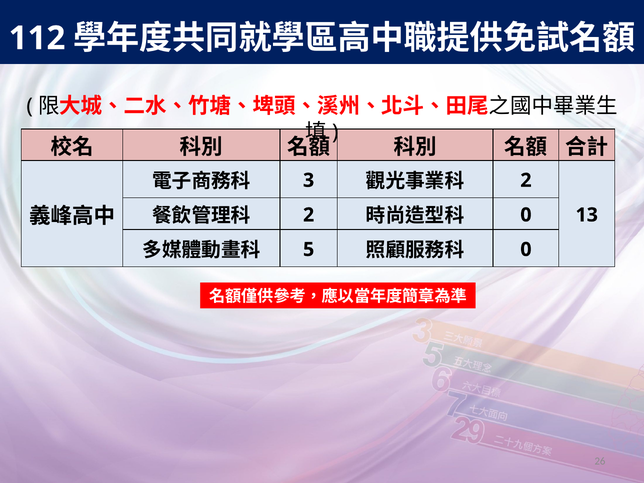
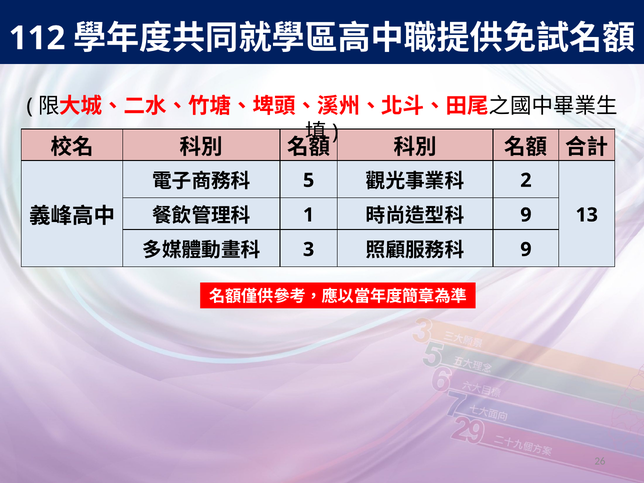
3: 3 -> 5
2 at (309, 215): 2 -> 1
0 at (526, 215): 0 -> 9
5: 5 -> 3
0 at (526, 250): 0 -> 9
